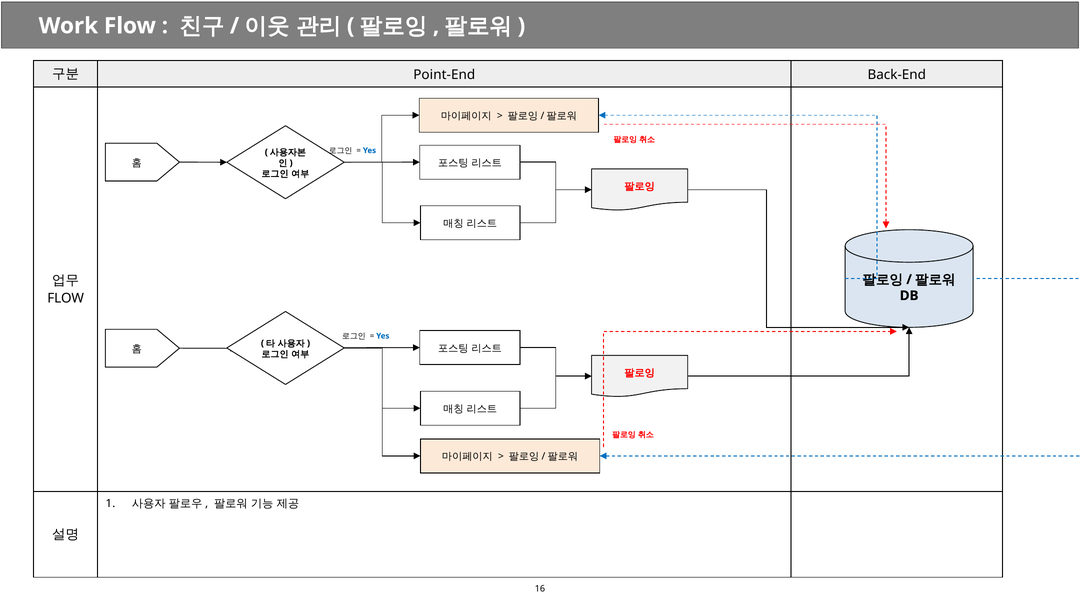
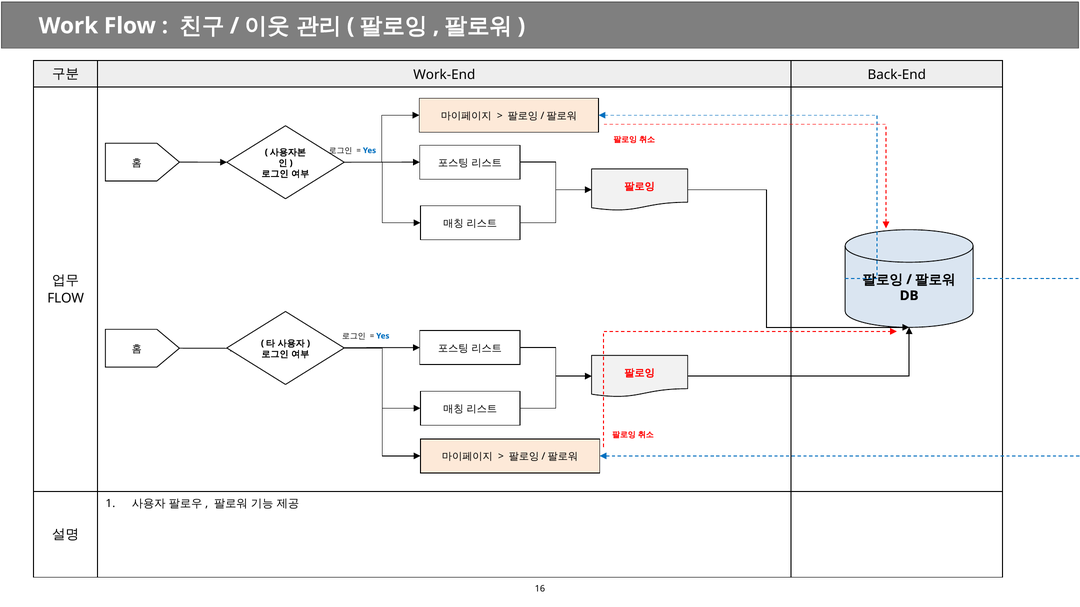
Point-End: Point-End -> Work-End
